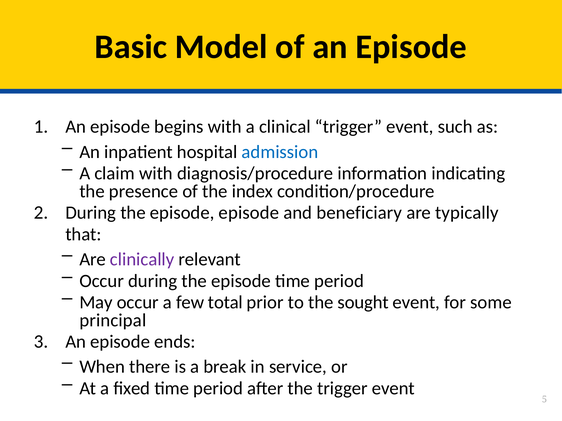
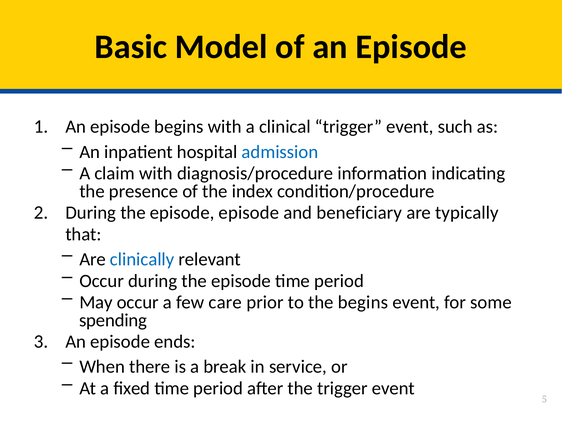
clinically colour: purple -> blue
total: total -> care
the sought: sought -> begins
principal: principal -> spending
